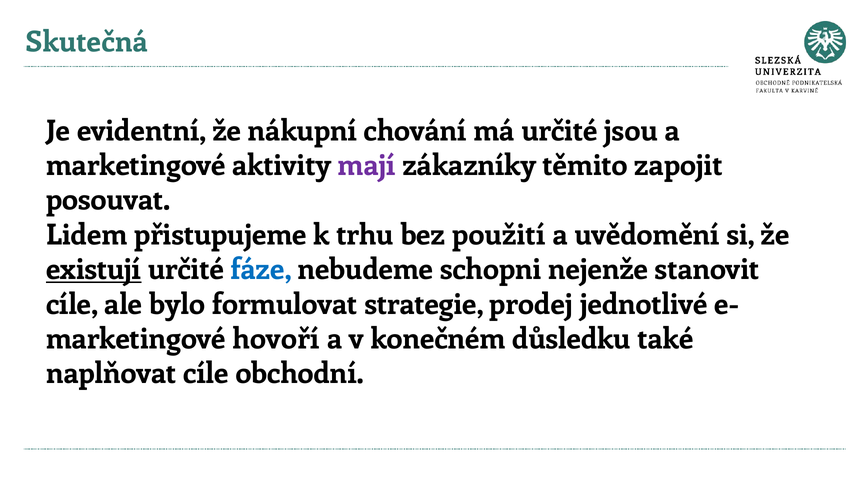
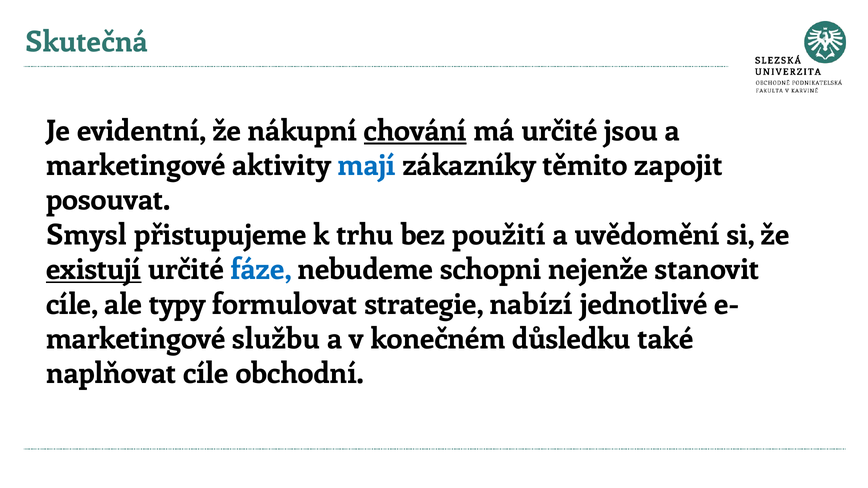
chování underline: none -> present
mají colour: purple -> blue
Lidem: Lidem -> Smysl
bylo: bylo -> typy
prodej: prodej -> nabízí
hovoří: hovoří -> službu
